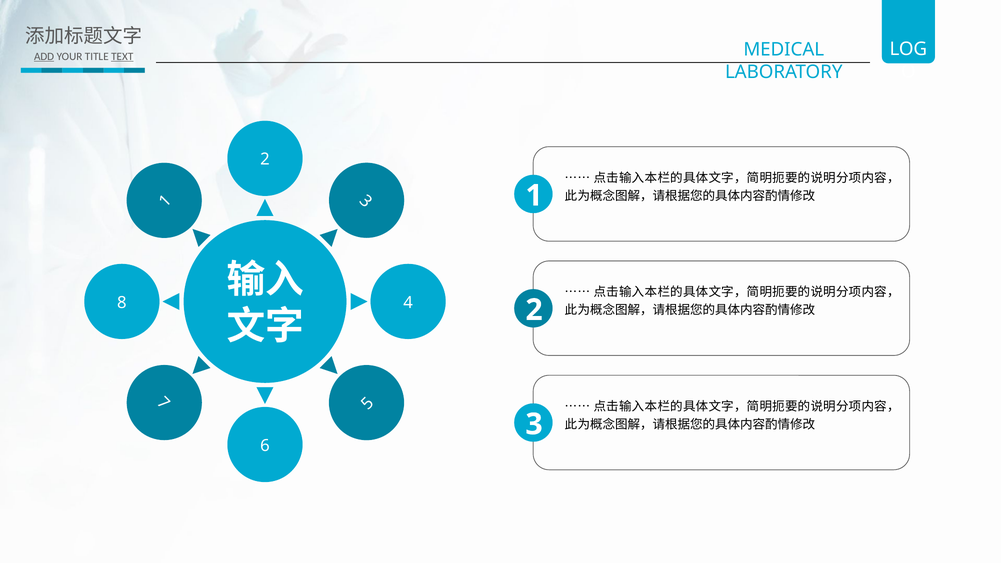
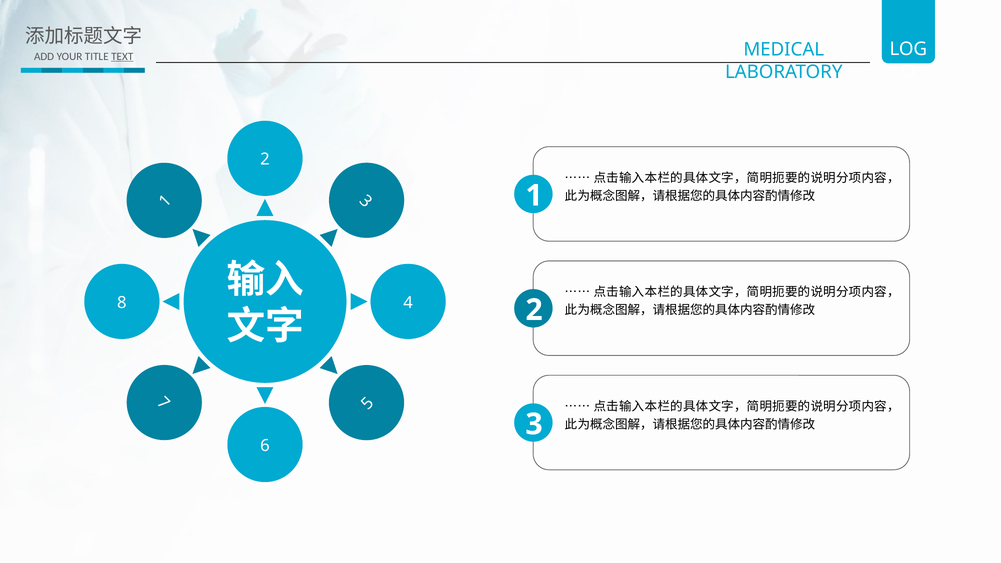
ADD underline: present -> none
